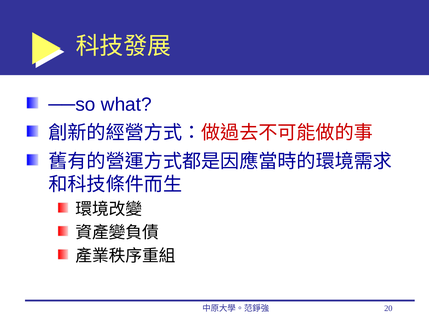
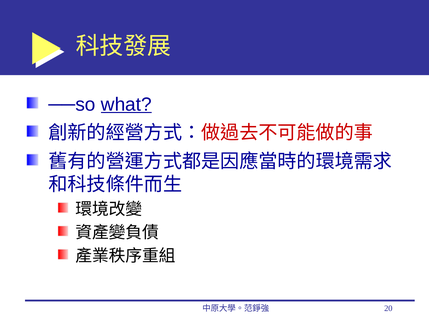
what underline: none -> present
